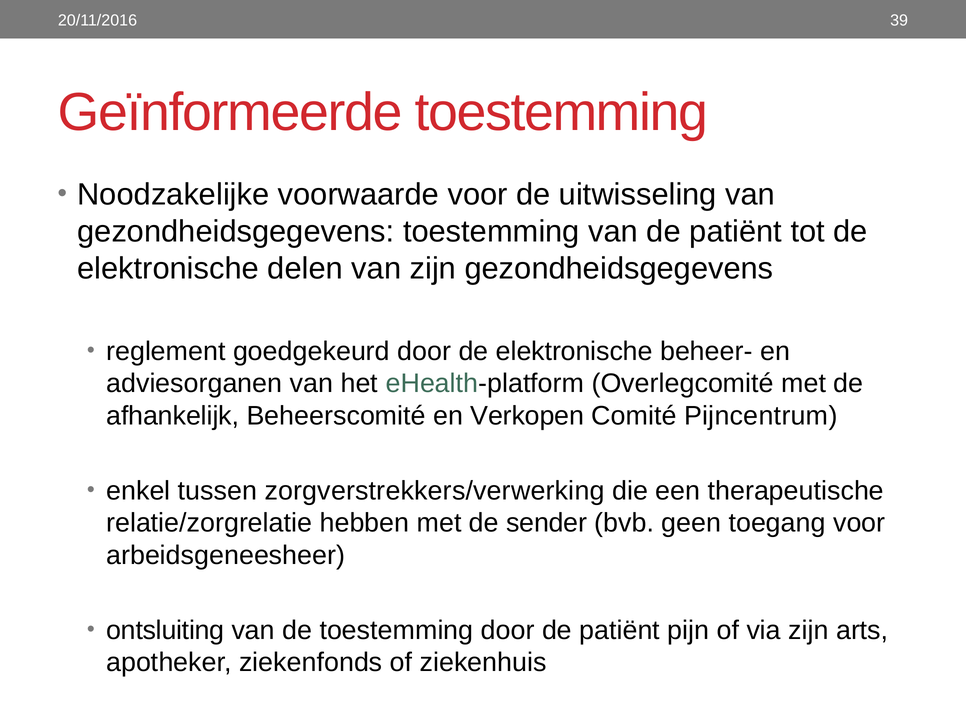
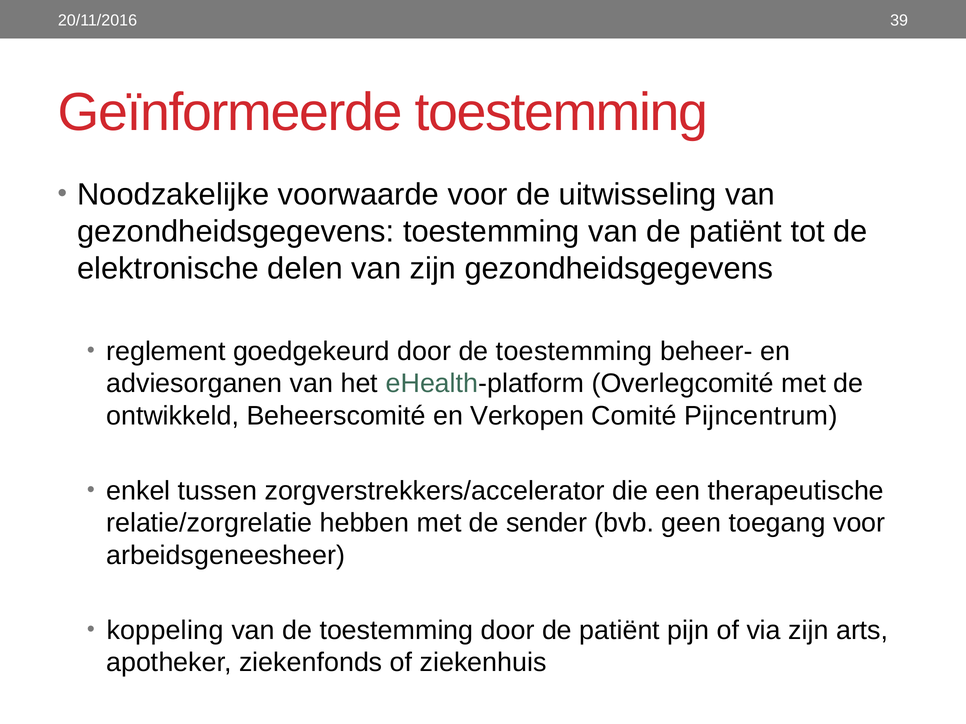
door de elektronische: elektronische -> toestemming
afhankelijk: afhankelijk -> ontwikkeld
zorgverstrekkers/verwerking: zorgverstrekkers/verwerking -> zorgverstrekkers/accelerator
ontsluiting: ontsluiting -> koppeling
